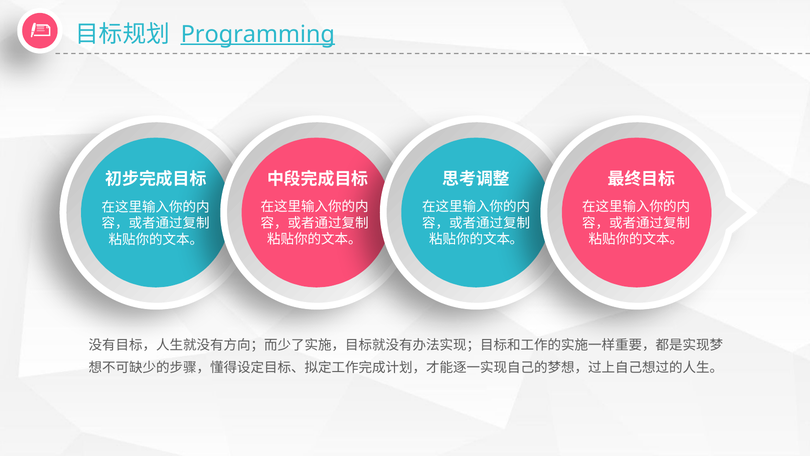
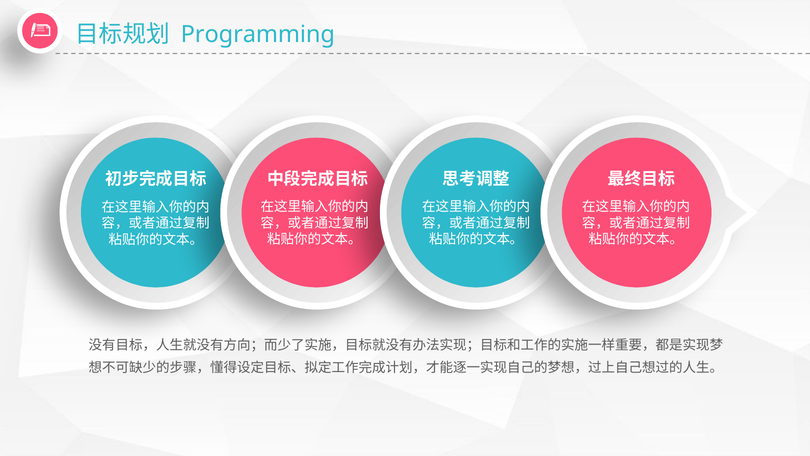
Programming underline: present -> none
